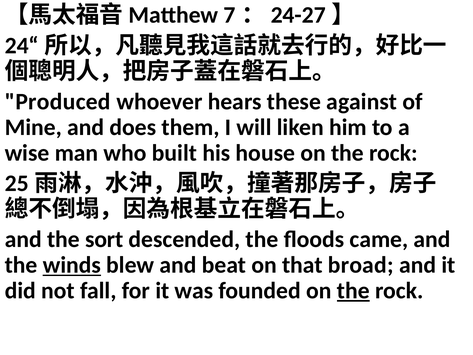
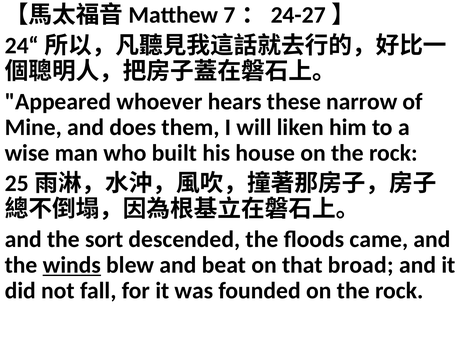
Produced: Produced -> Appeared
against: against -> narrow
the at (353, 290) underline: present -> none
